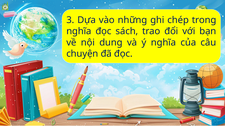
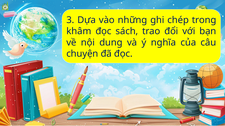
nghĩa at (79, 31): nghĩa -> khâm
